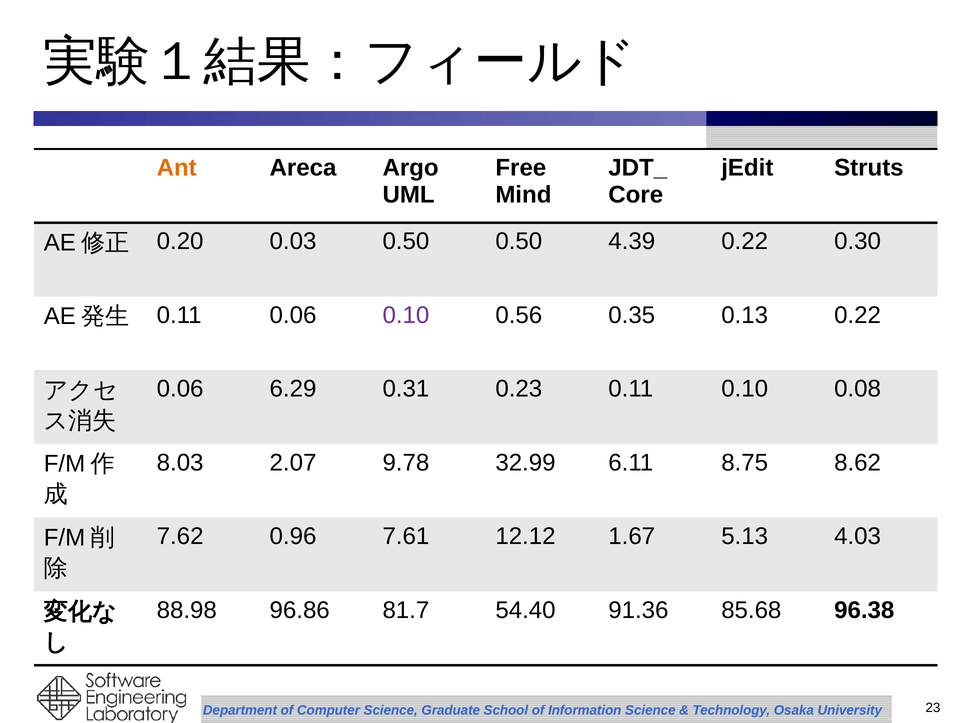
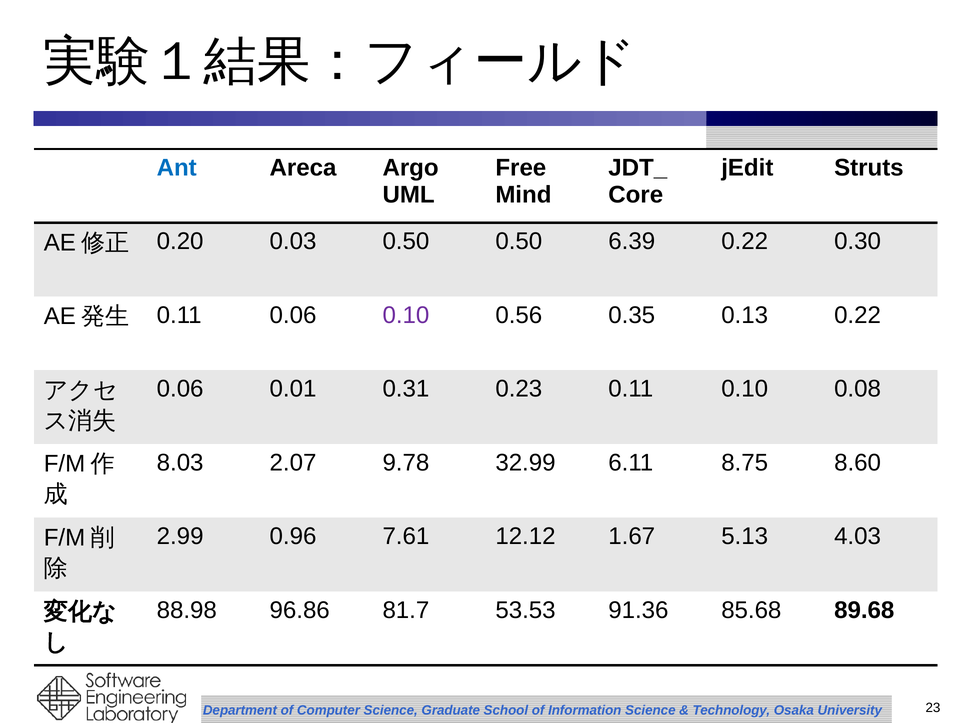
Ant colour: orange -> blue
4.39: 4.39 -> 6.39
6.29: 6.29 -> 0.01
8.62: 8.62 -> 8.60
7.62: 7.62 -> 2.99
54.40: 54.40 -> 53.53
96.38: 96.38 -> 89.68
